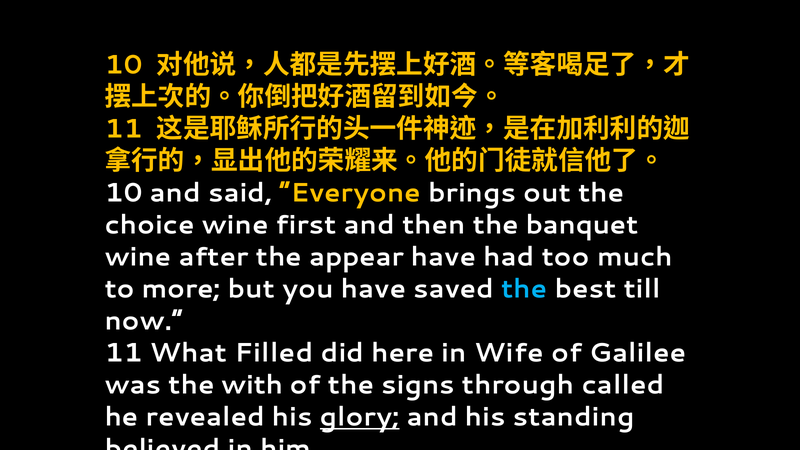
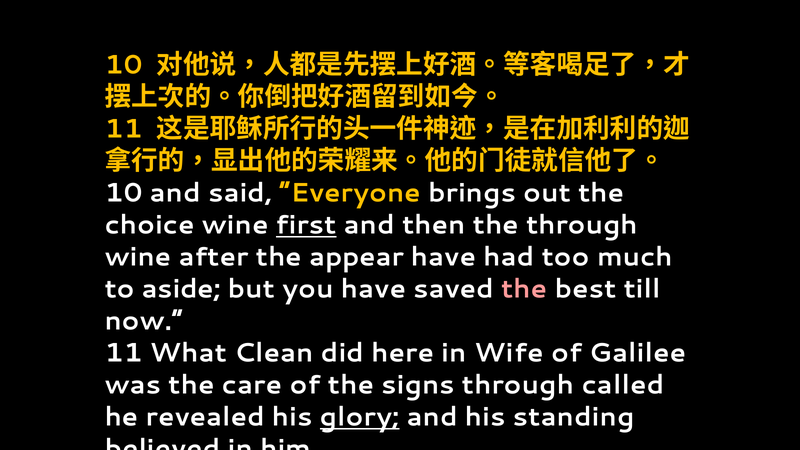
first underline: none -> present
the banquet: banquet -> through
more: more -> aside
the at (524, 289) colour: light blue -> pink
Filled: Filled -> Clean
with: with -> care
